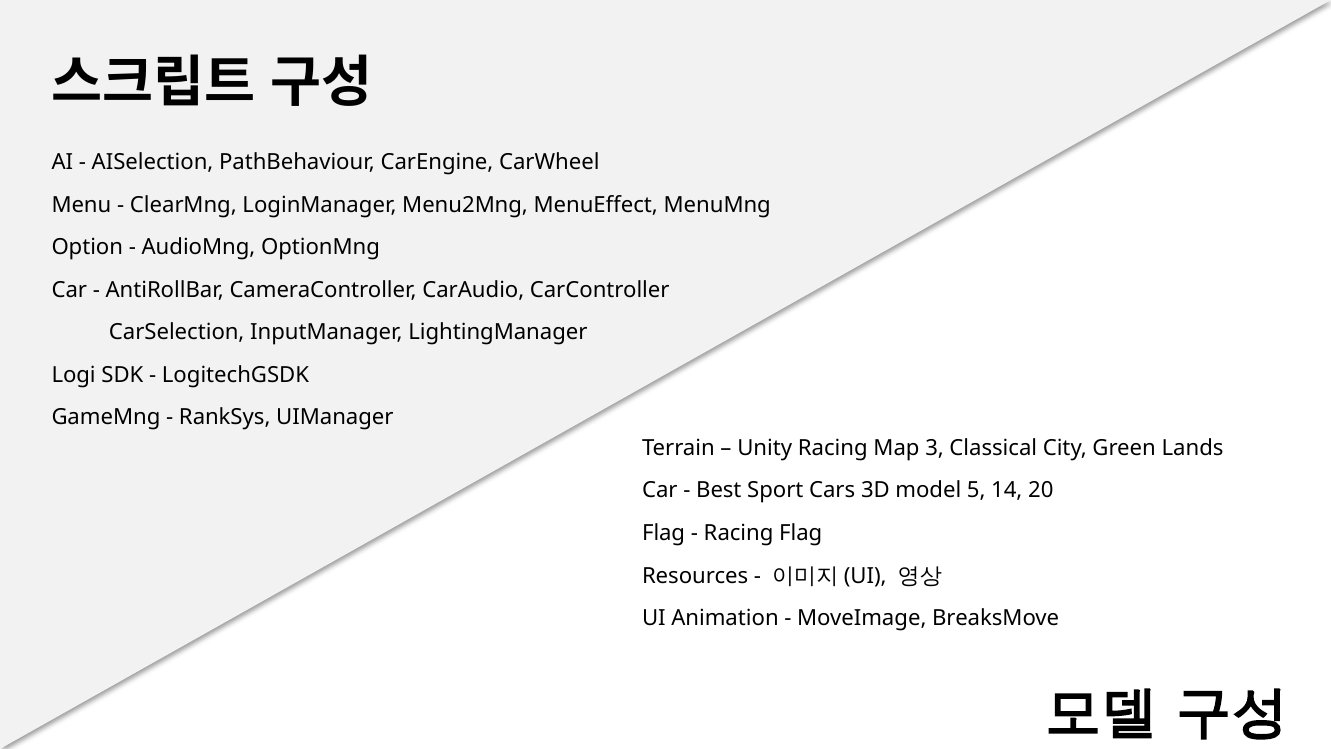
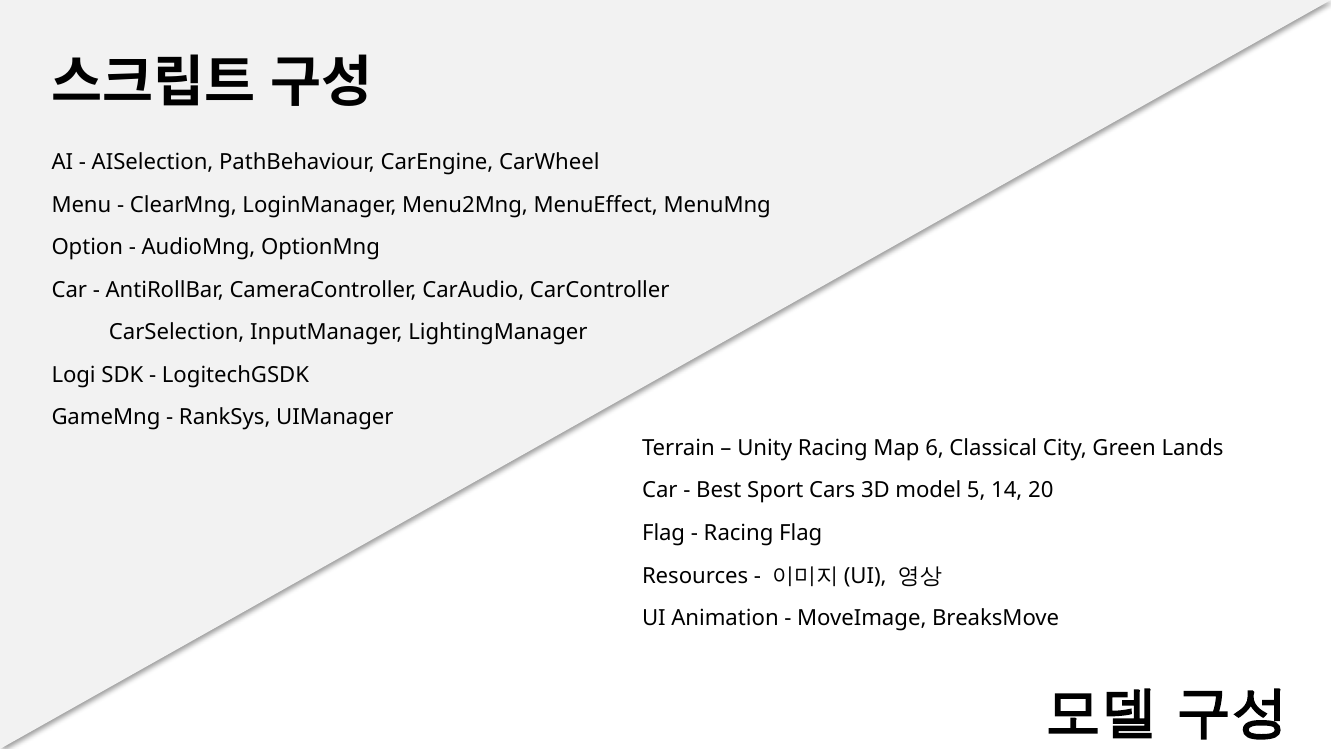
3: 3 -> 6
